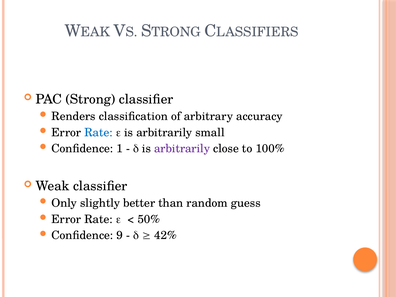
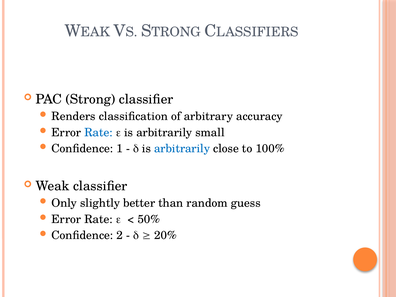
arbitrarily at (182, 149) colour: purple -> blue
9: 9 -> 2
42%: 42% -> 20%
